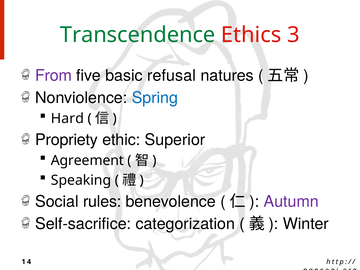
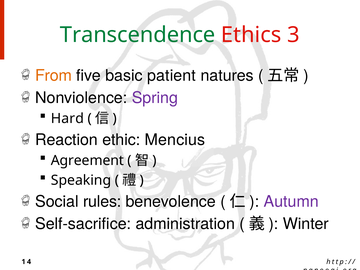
From colour: purple -> orange
refusal: refusal -> patient
Spring colour: blue -> purple
Propriety: Propriety -> Reaction
Superior: Superior -> Mencius
categorization: categorization -> administration
